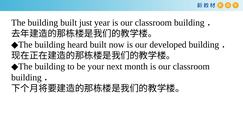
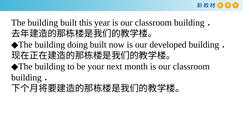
just: just -> this
heard: heard -> doing
